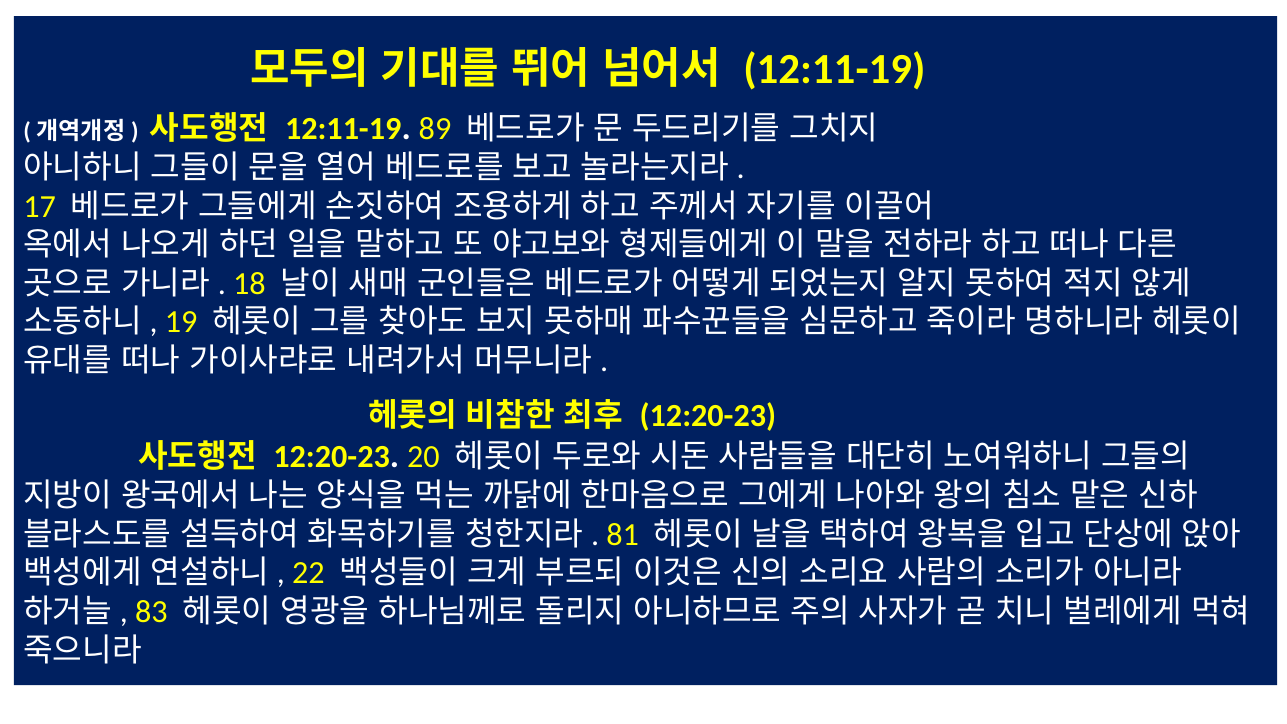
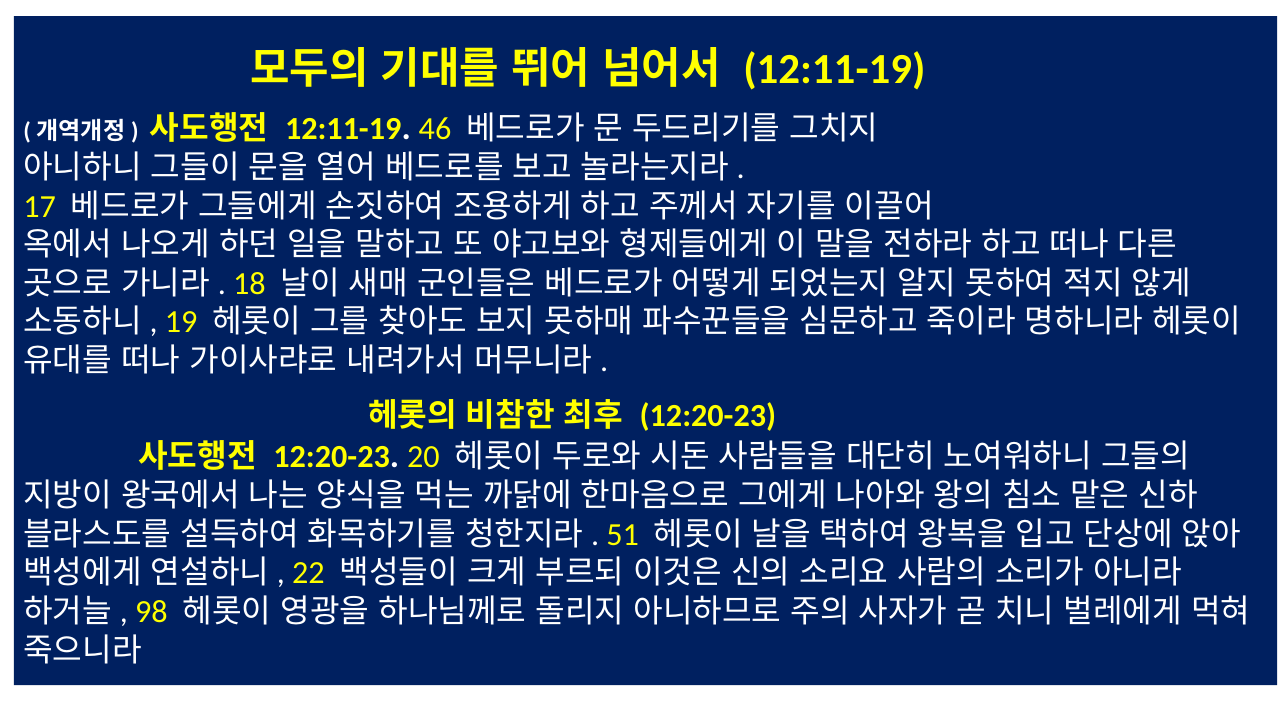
89: 89 -> 46
81: 81 -> 51
83: 83 -> 98
